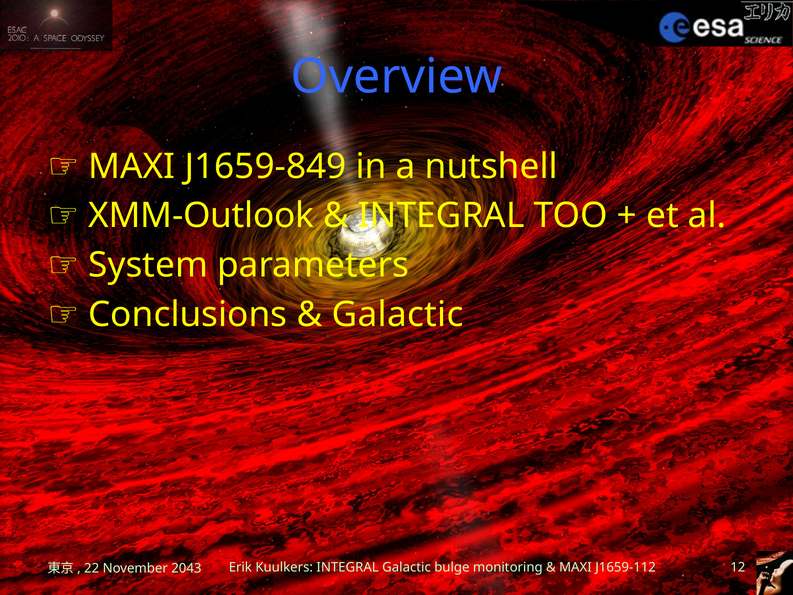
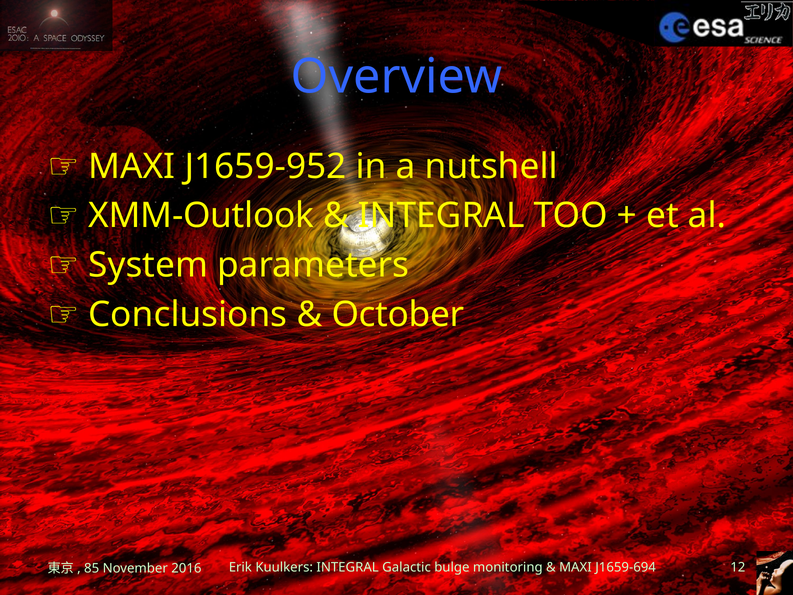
J1659-849: J1659-849 -> J1659-952
Galactic at (398, 314): Galactic -> October
22: 22 -> 85
2043: 2043 -> 2016
J1659-112: J1659-112 -> J1659-694
